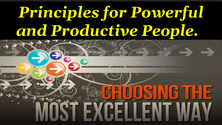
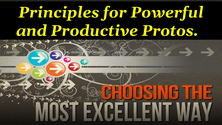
People: People -> Protos
